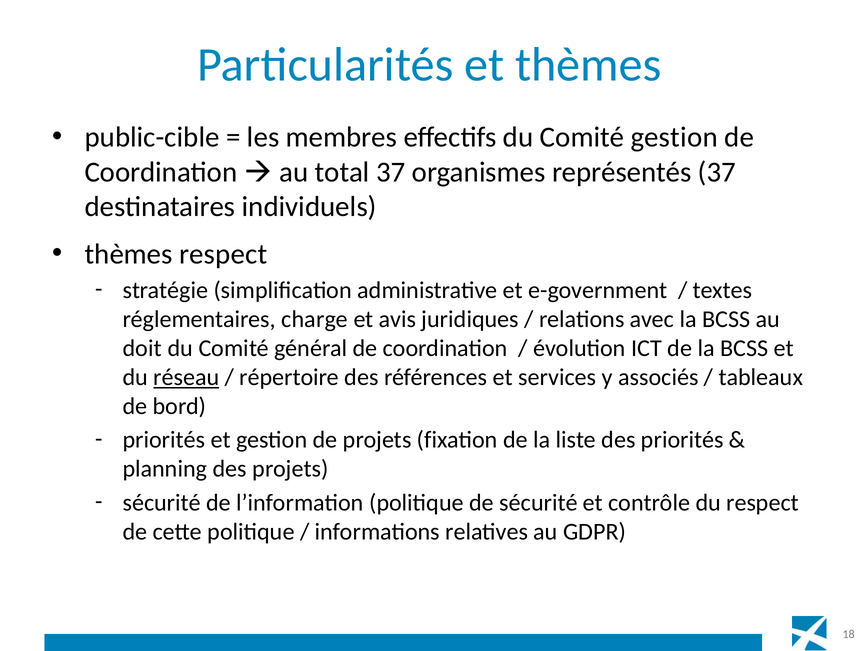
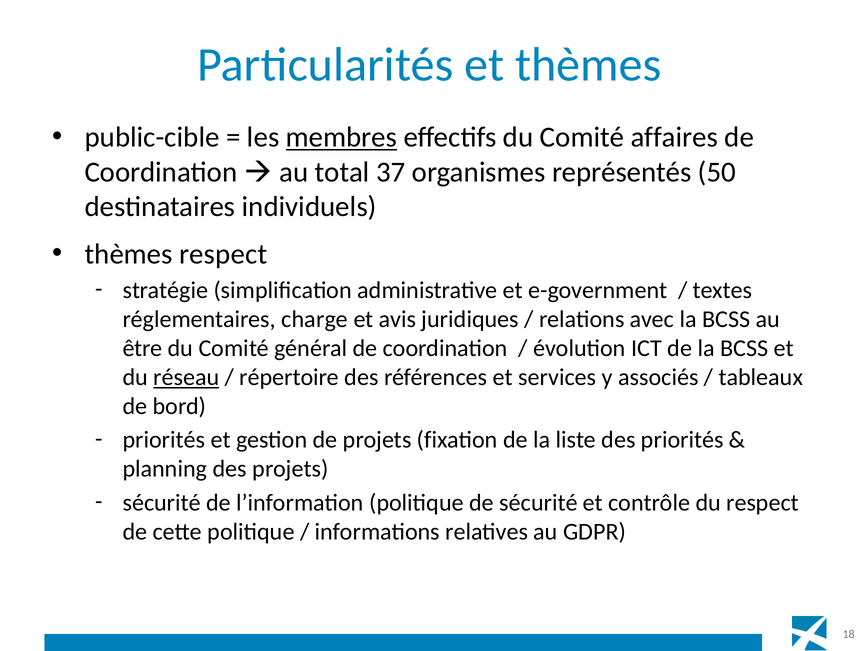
membres underline: none -> present
Comité gestion: gestion -> affaires
représentés 37: 37 -> 50
doit: doit -> être
